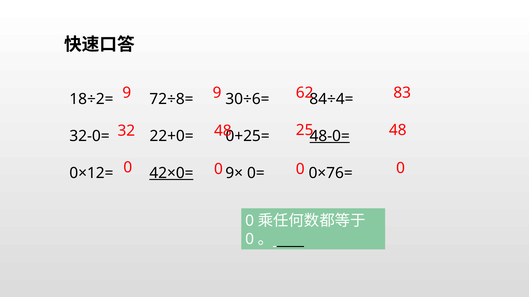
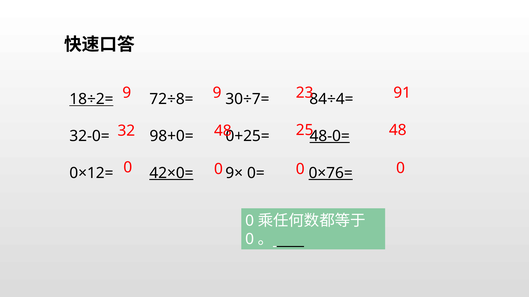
62: 62 -> 23
83: 83 -> 91
18÷2= underline: none -> present
30÷6=: 30÷6= -> 30÷7=
22+0=: 22+0= -> 98+0=
0×76= underline: none -> present
